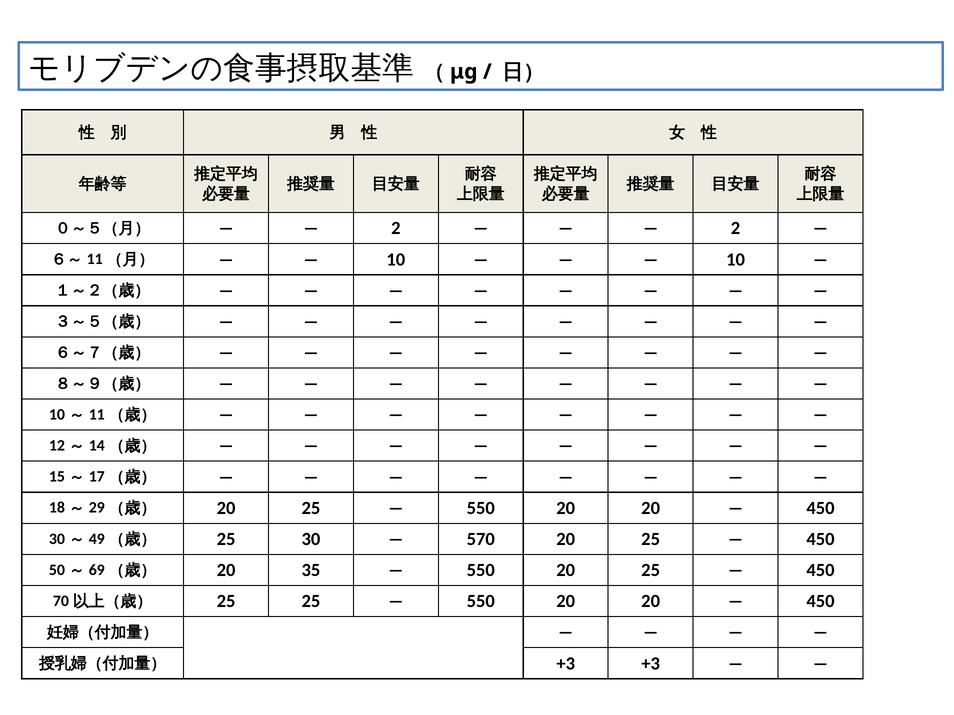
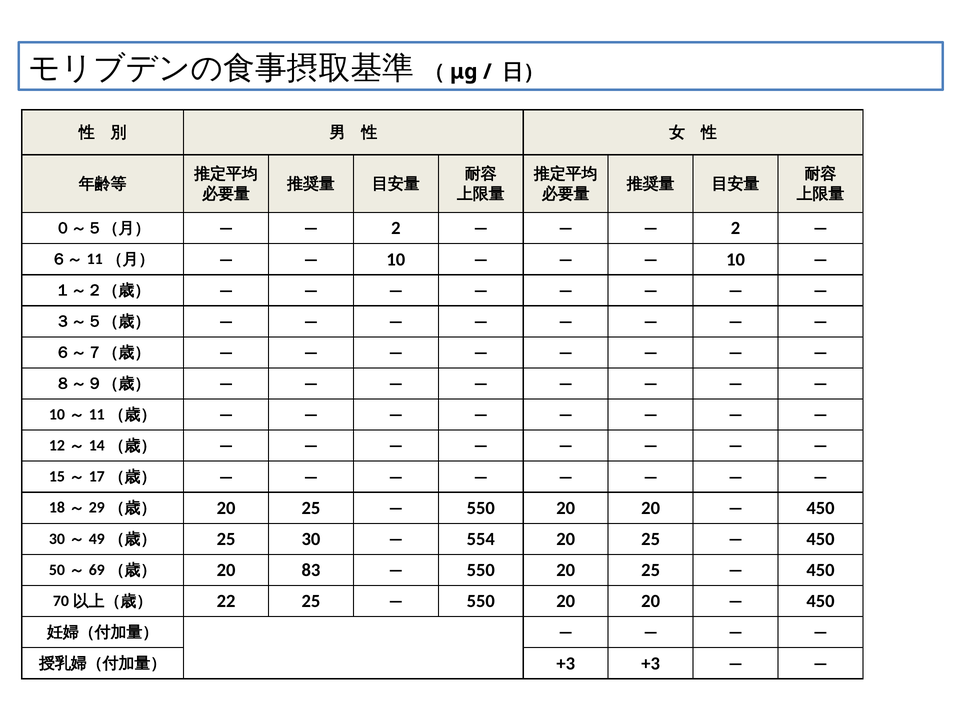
570: 570 -> 554
35: 35 -> 83
25 at (226, 602): 25 -> 22
